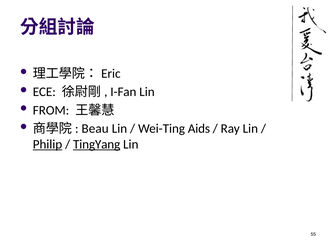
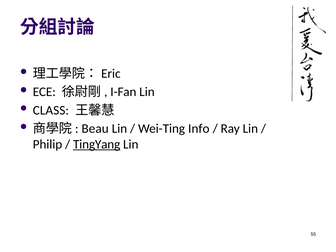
FROM: FROM -> CLASS
Aids: Aids -> Info
Philip underline: present -> none
